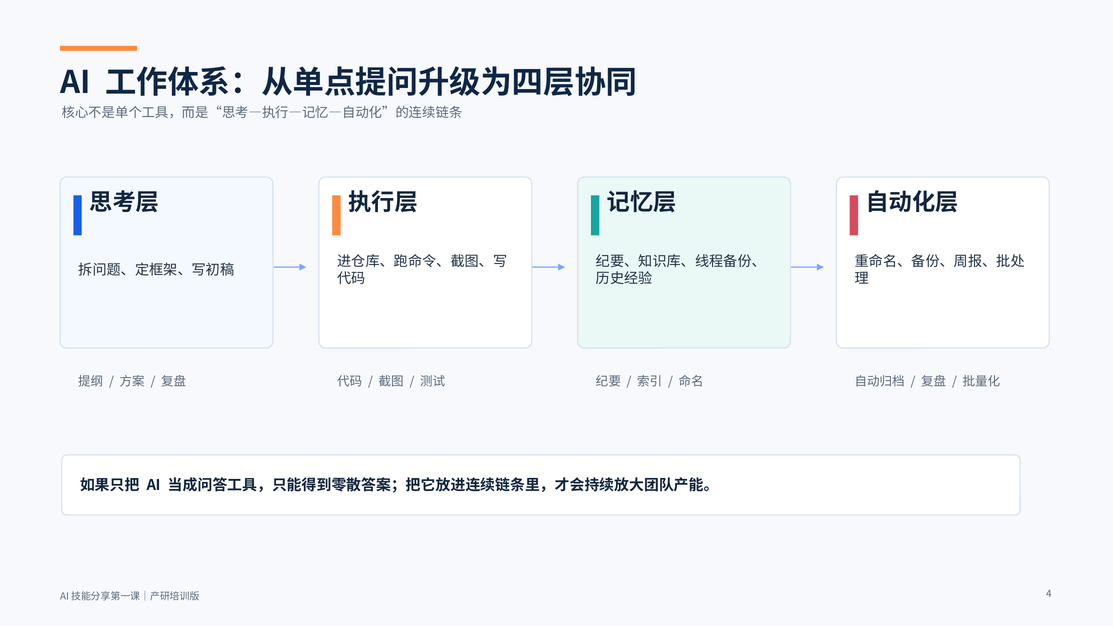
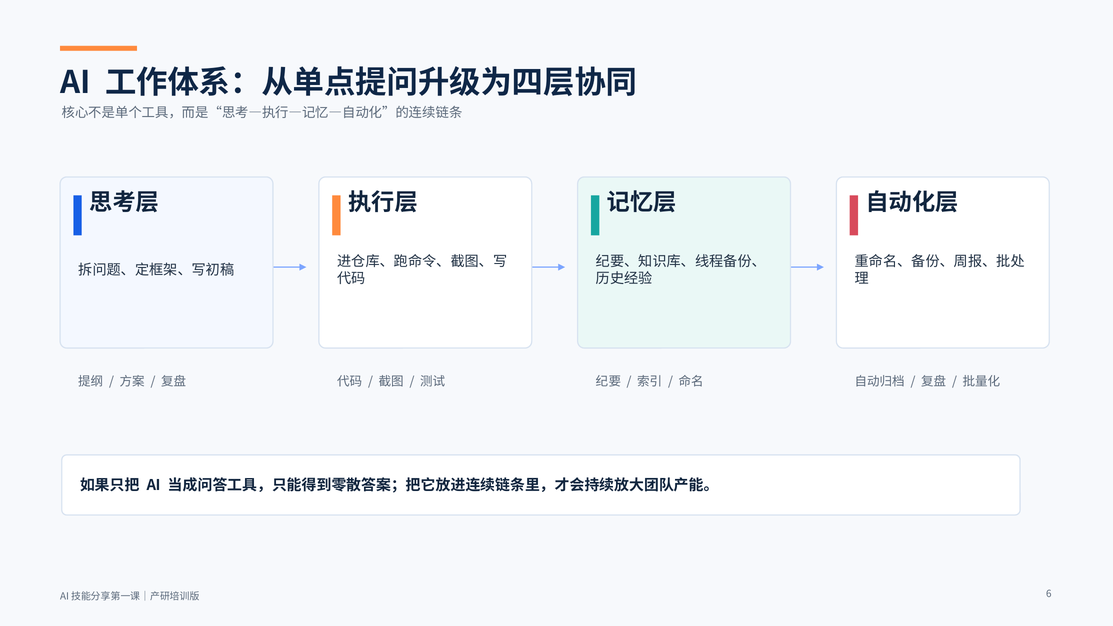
4: 4 -> 6
